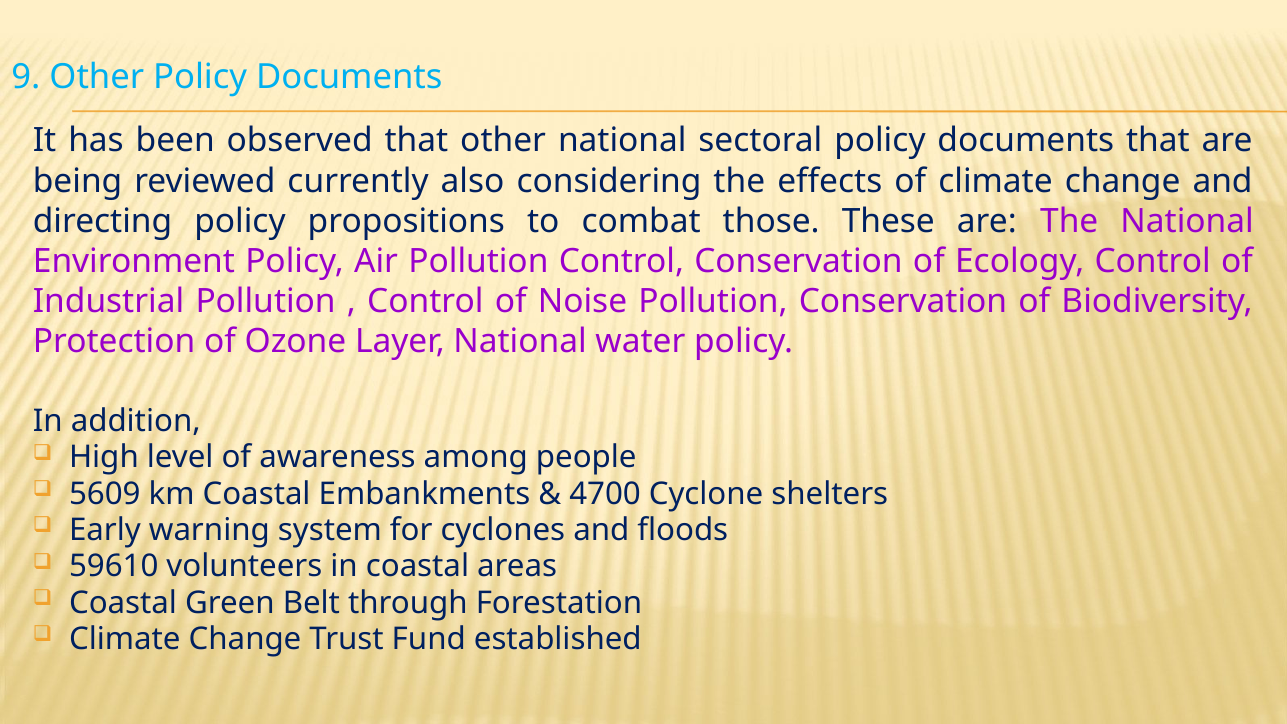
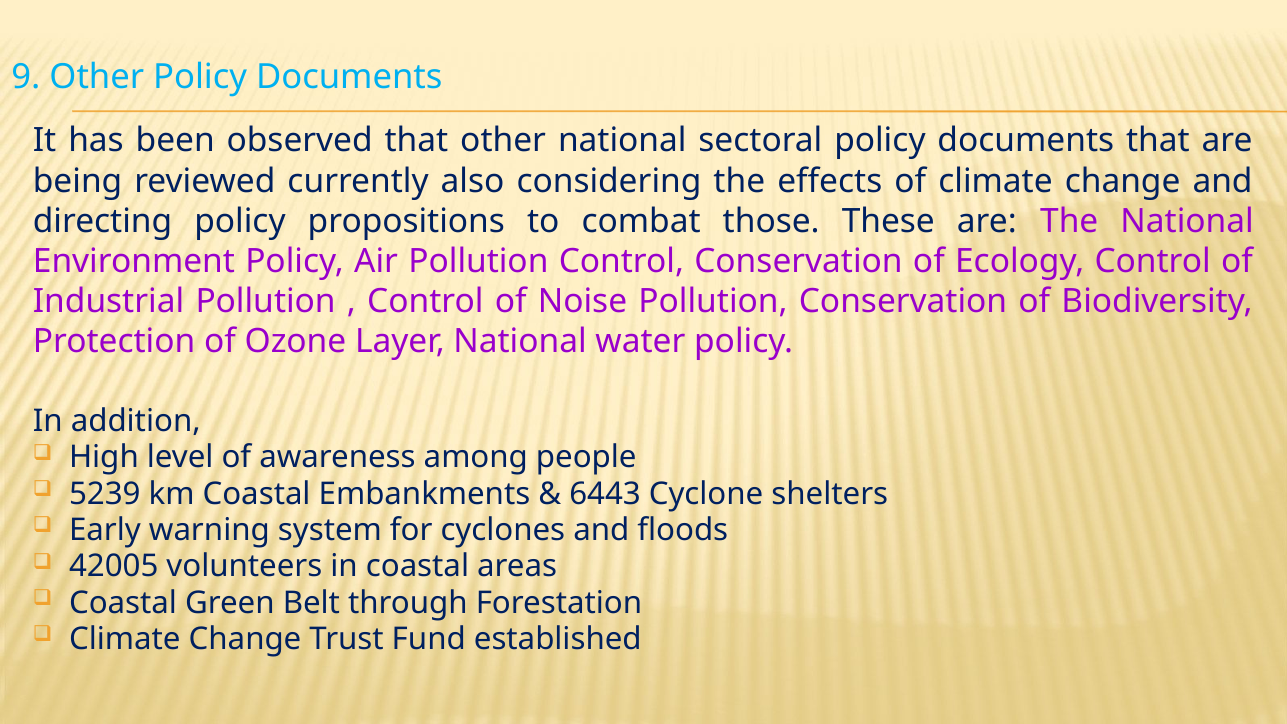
5609: 5609 -> 5239
4700: 4700 -> 6443
59610: 59610 -> 42005
